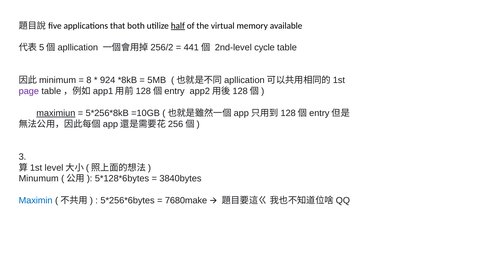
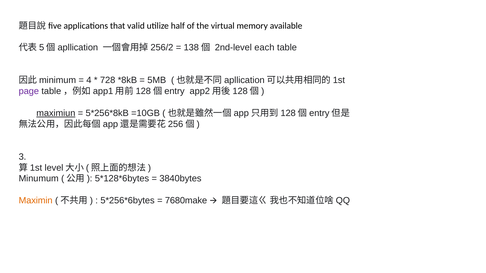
both: both -> valid
half underline: present -> none
441: 441 -> 138
cycle: cycle -> each
8: 8 -> 4
924: 924 -> 728
Maximin colour: blue -> orange
